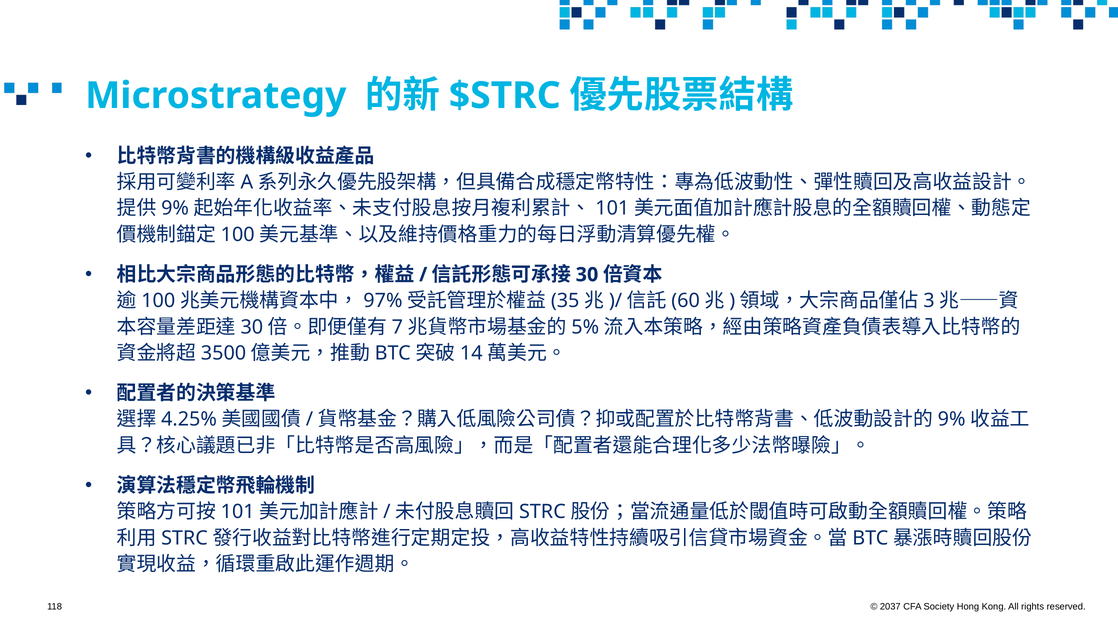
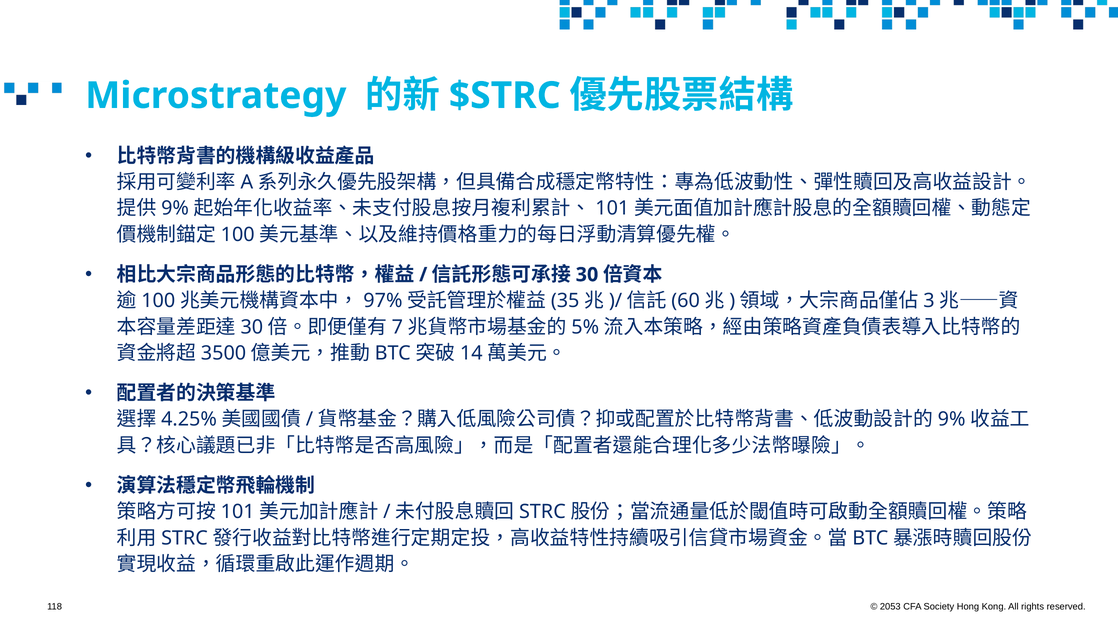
2037: 2037 -> 2053
